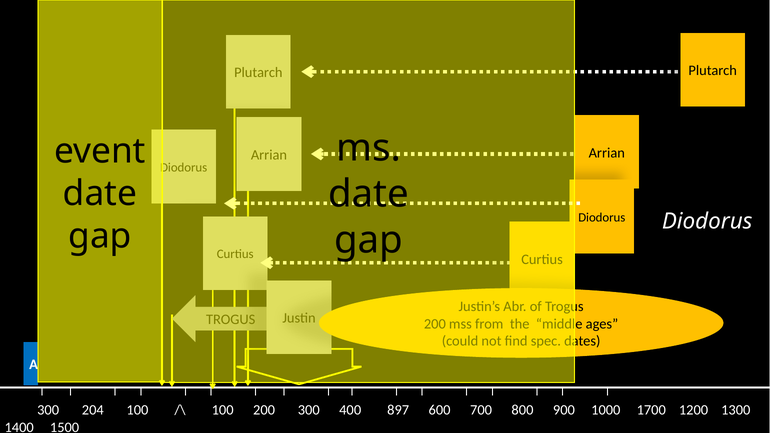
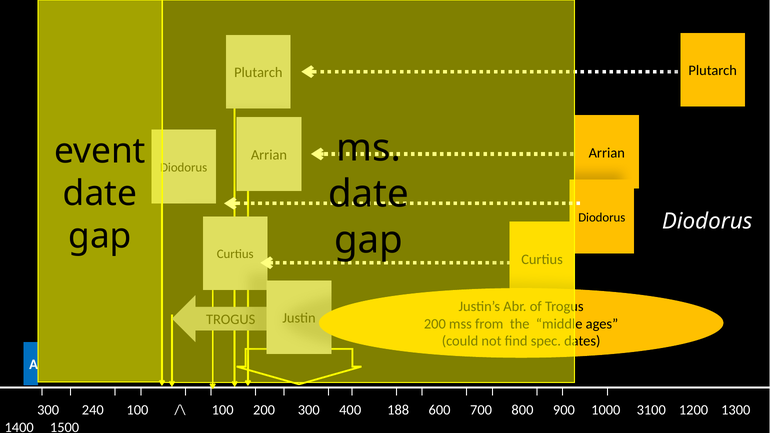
204: 204 -> 240
897: 897 -> 188
1700: 1700 -> 3100
